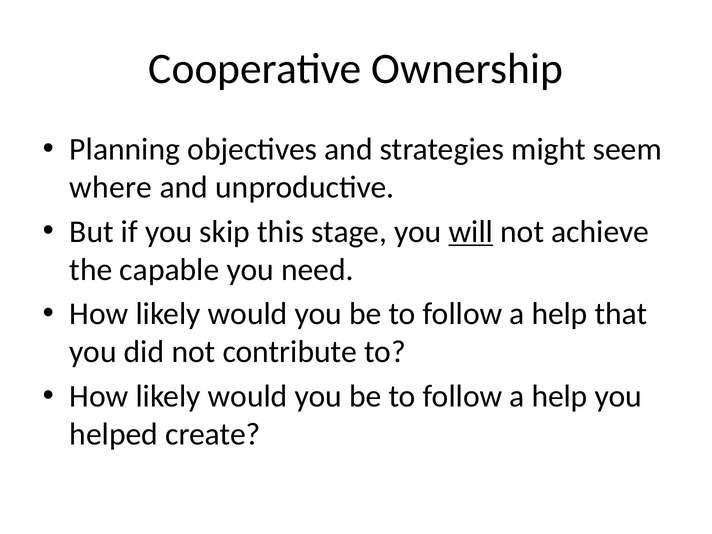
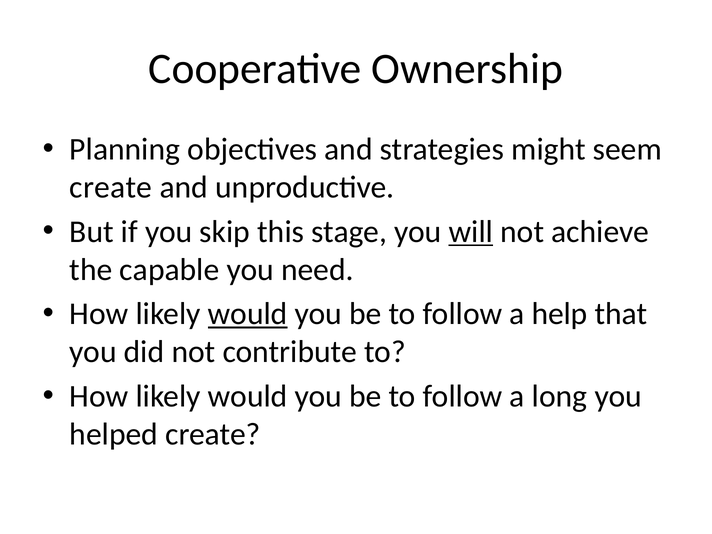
where at (111, 187): where -> create
would at (248, 314) underline: none -> present
help at (560, 396): help -> long
